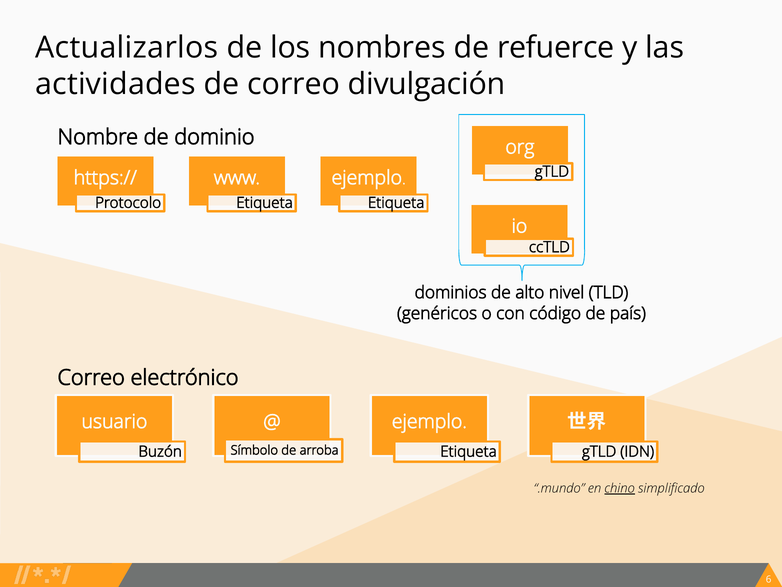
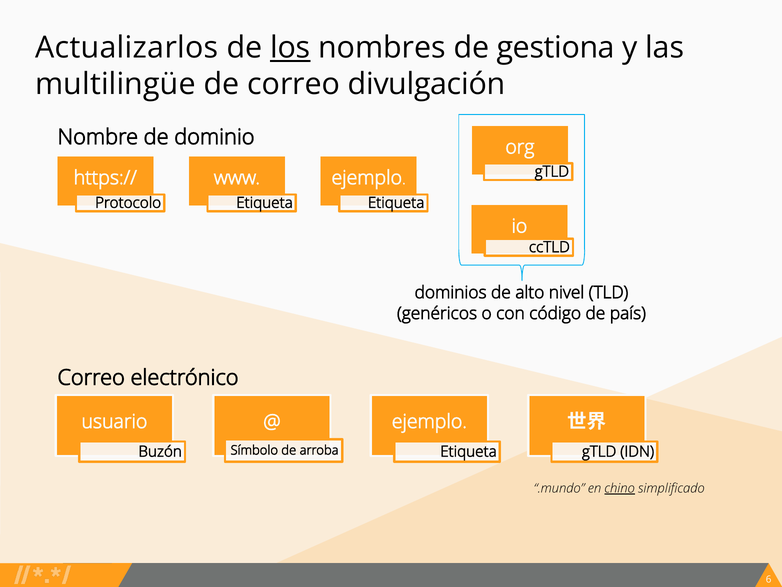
los underline: none -> present
refuerce: refuerce -> gestiona
actividades: actividades -> multilingüe
